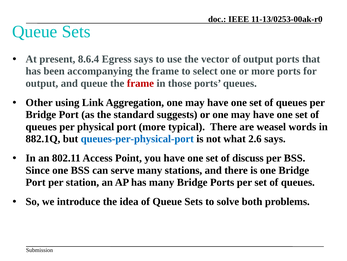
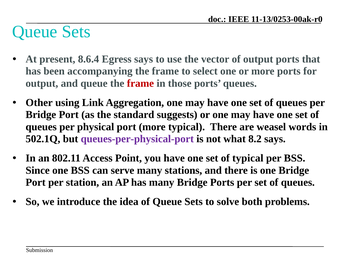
882.1Q: 882.1Q -> 502.1Q
queues-per-physical-port colour: blue -> purple
2.6: 2.6 -> 8.2
of discuss: discuss -> typical
